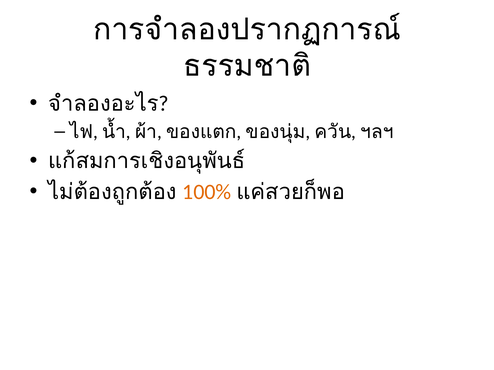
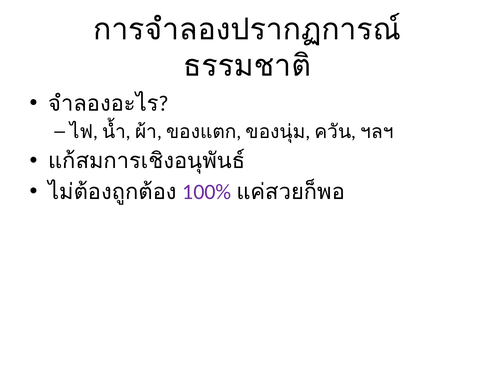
100% colour: orange -> purple
